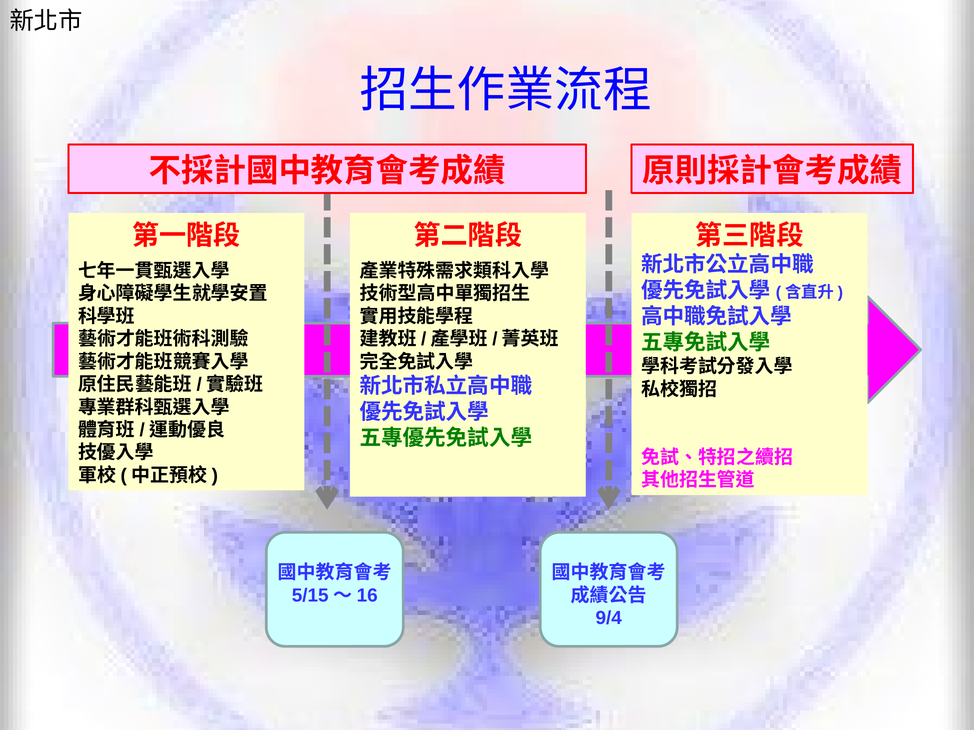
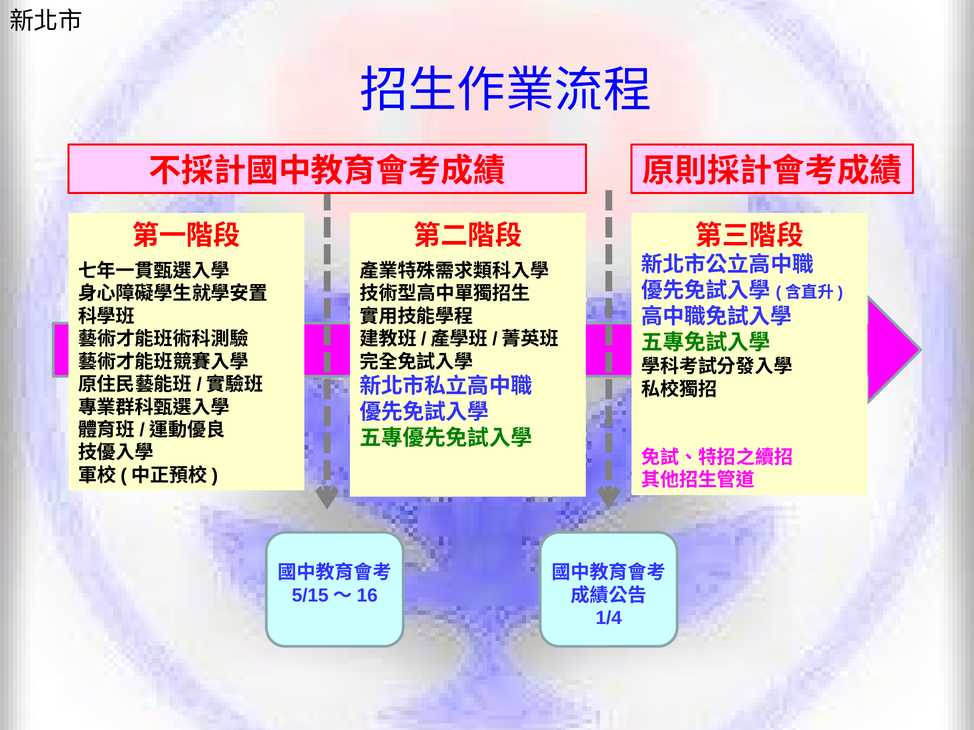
9/4: 9/4 -> 1/4
